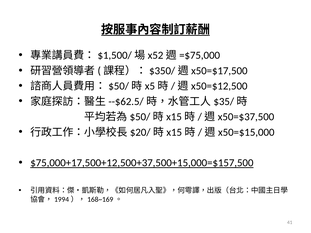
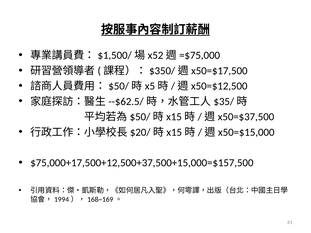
$75,000+17,500+12,500+37,500+15,000=$157,500 underline: present -> none
